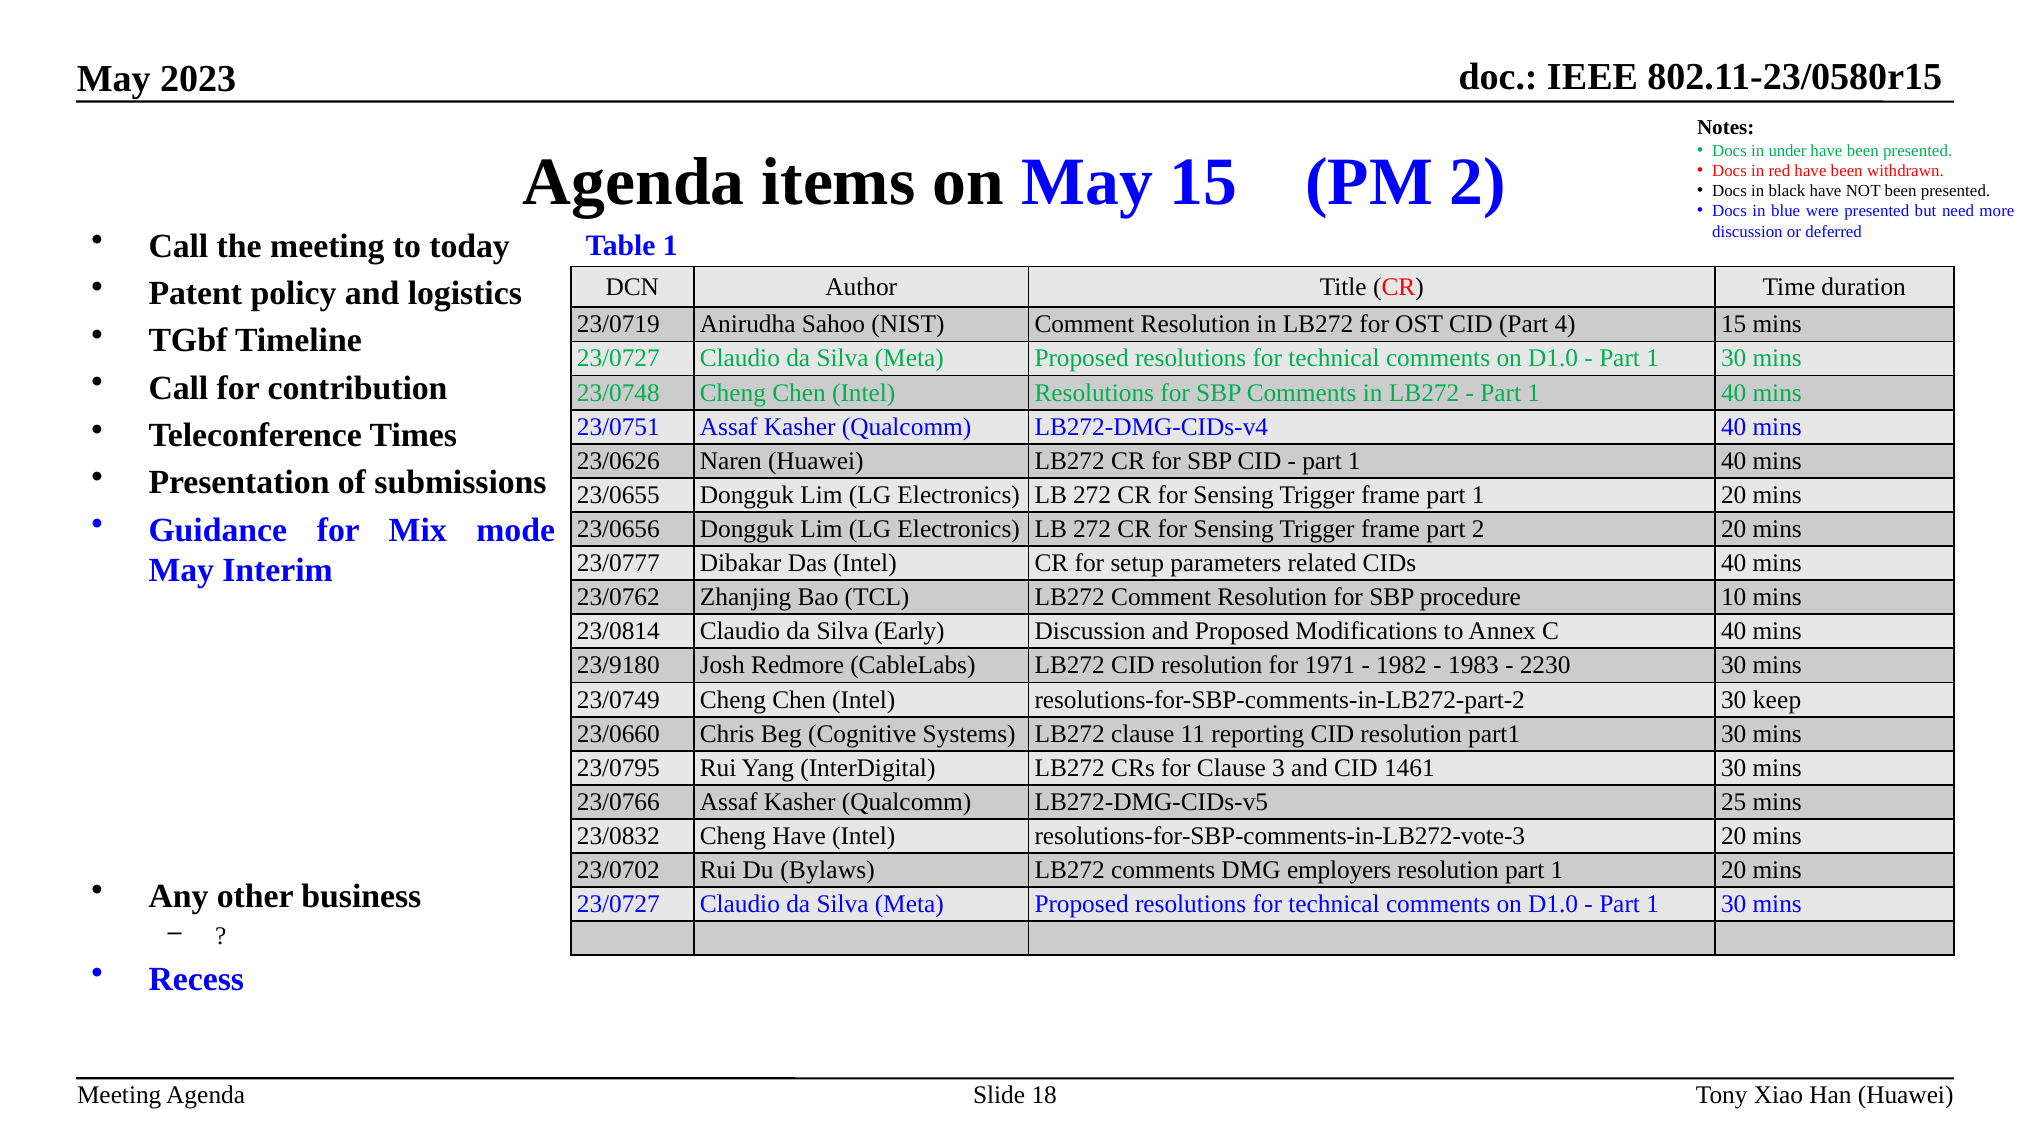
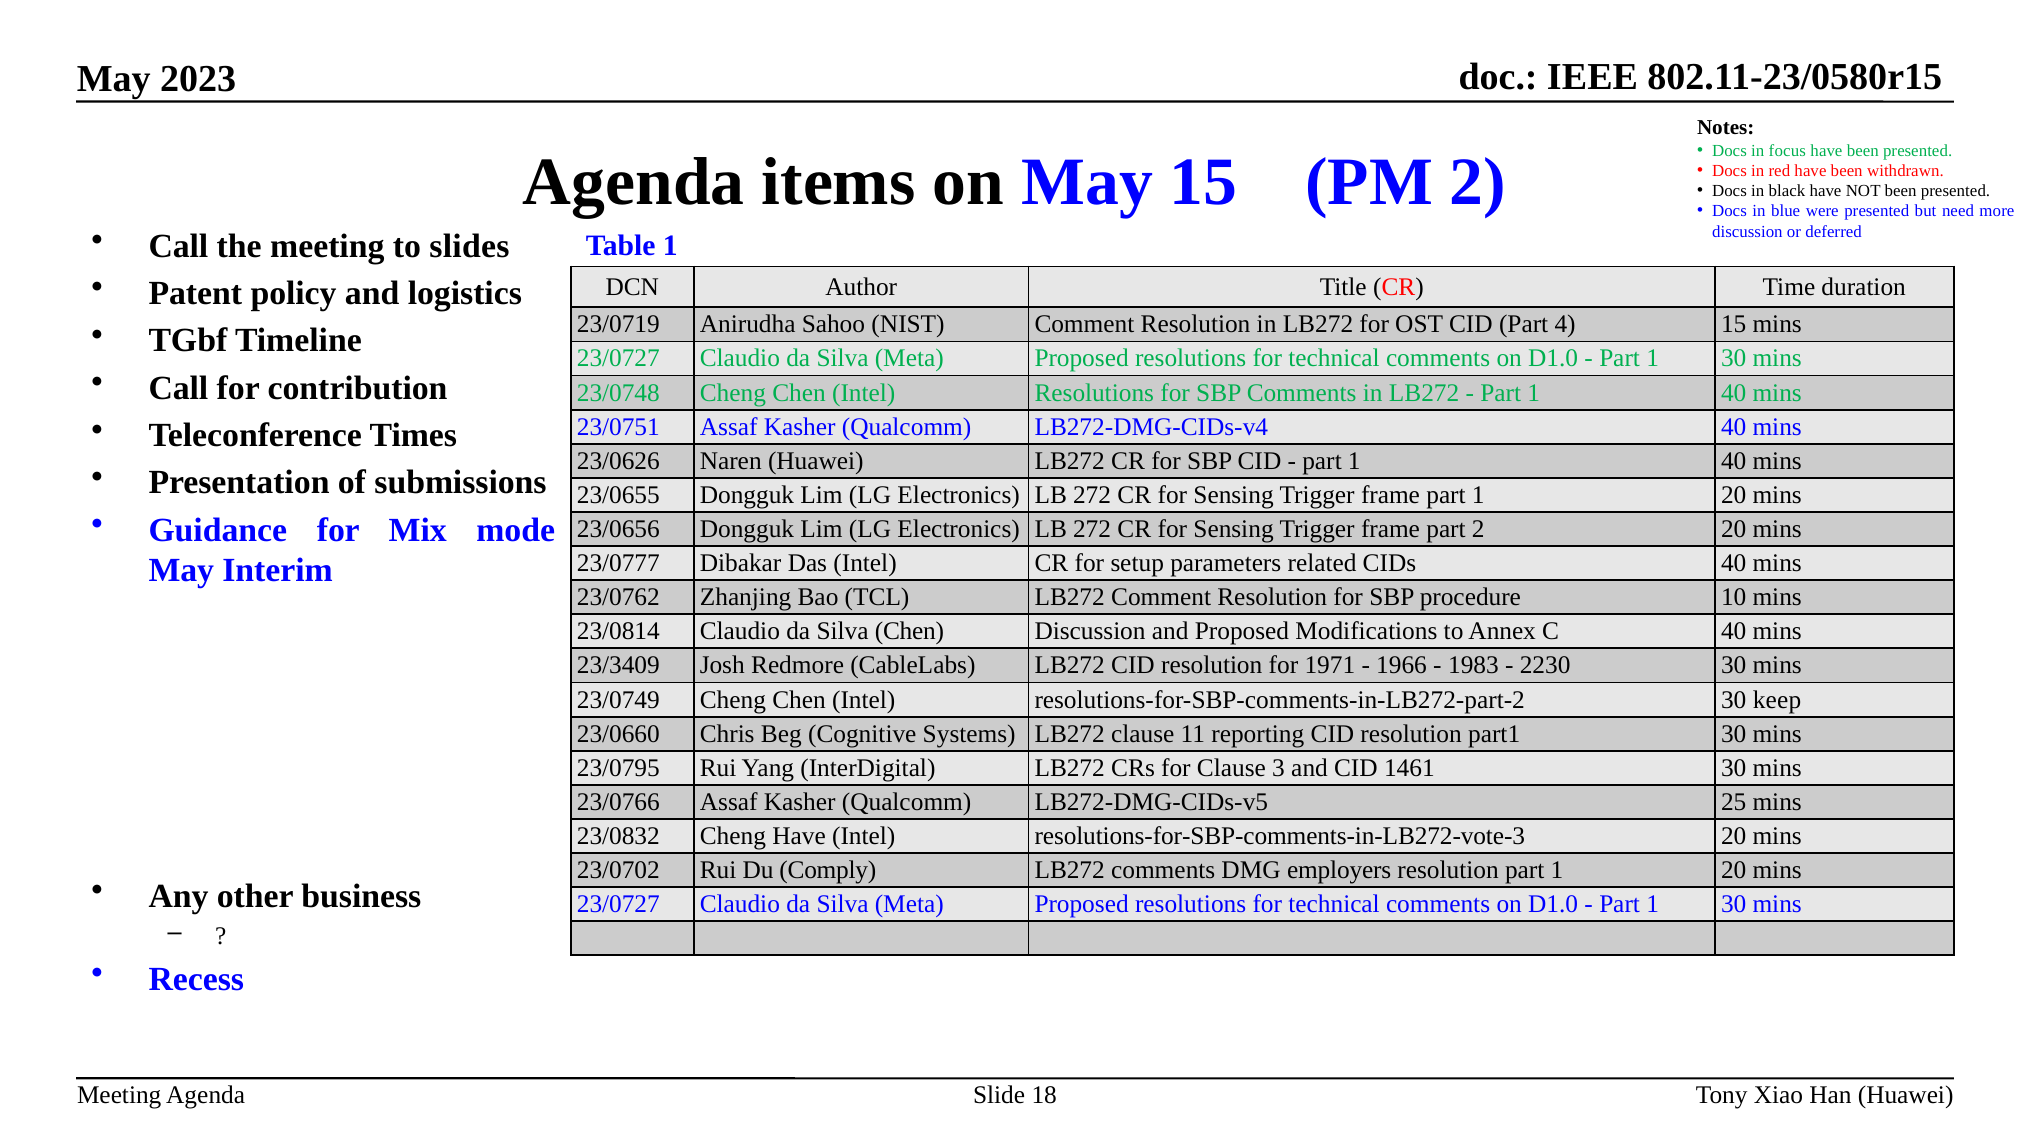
under: under -> focus
today: today -> slides
Silva Early: Early -> Chen
23/9180: 23/9180 -> 23/3409
1982: 1982 -> 1966
Bylaws: Bylaws -> Comply
